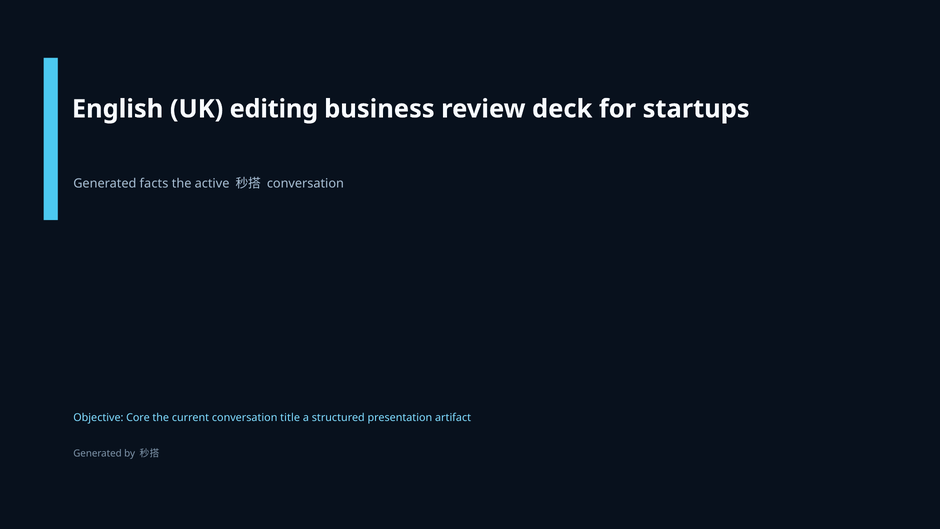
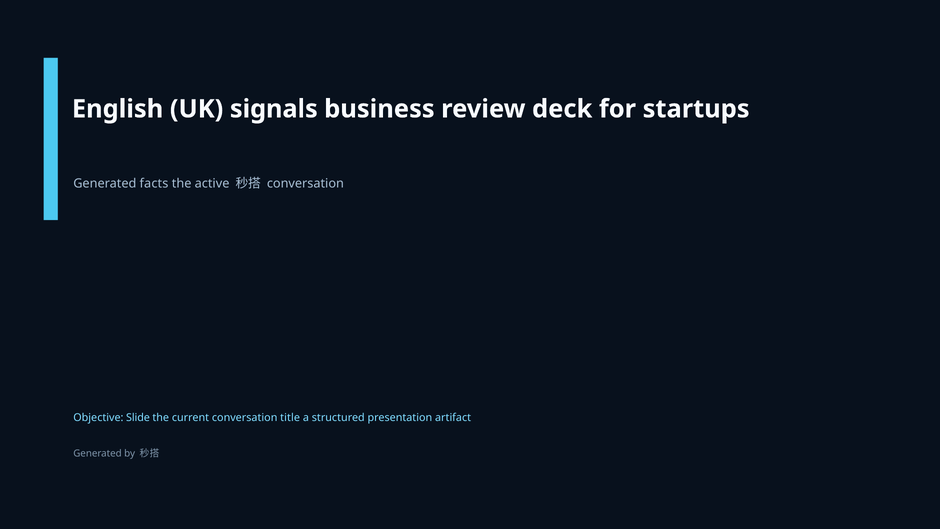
editing: editing -> signals
Core: Core -> Slide
